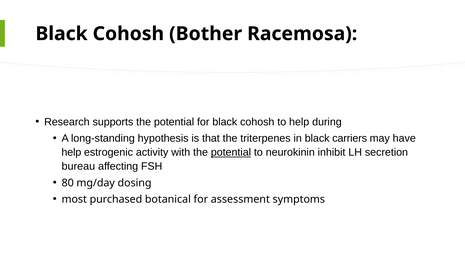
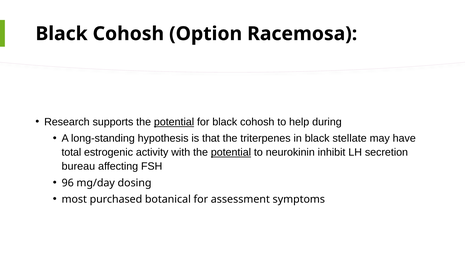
Bother: Bother -> Option
potential at (174, 122) underline: none -> present
carriers: carriers -> stellate
help at (71, 153): help -> total
80: 80 -> 96
